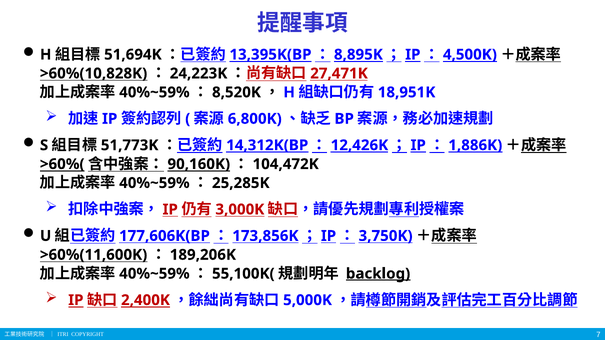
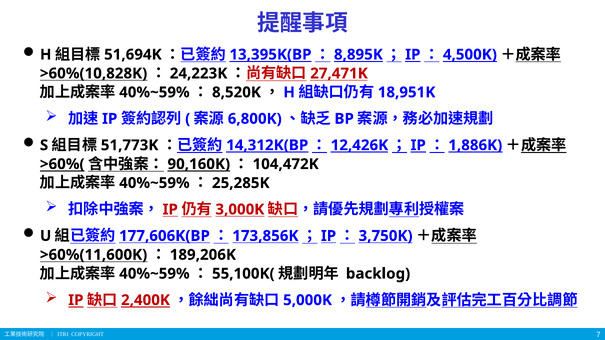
backlog underline: present -> none
